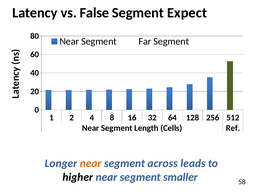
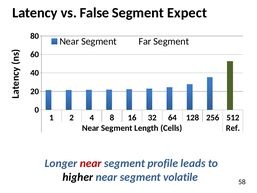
near at (91, 163) colour: orange -> red
across: across -> profile
smaller: smaller -> volatile
